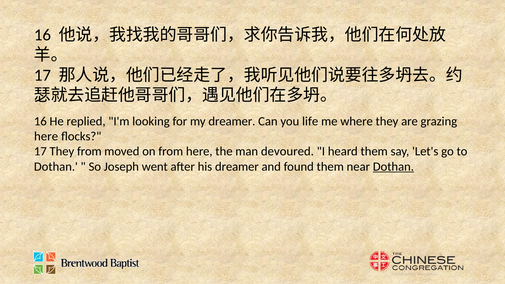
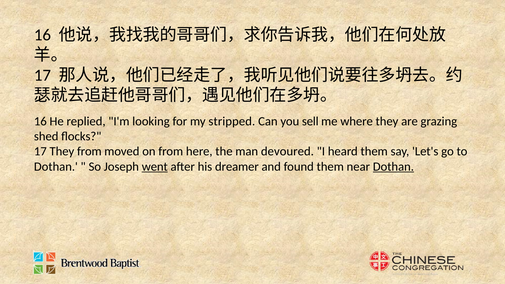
my dreamer: dreamer -> stripped
life: life -> sell
here at (46, 136): here -> shed
went underline: none -> present
